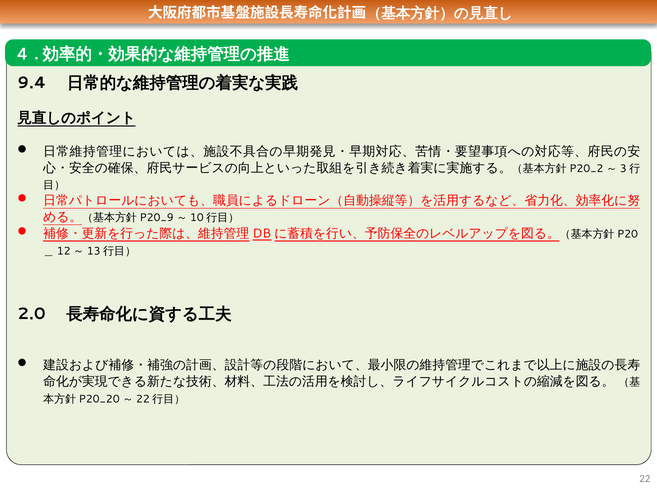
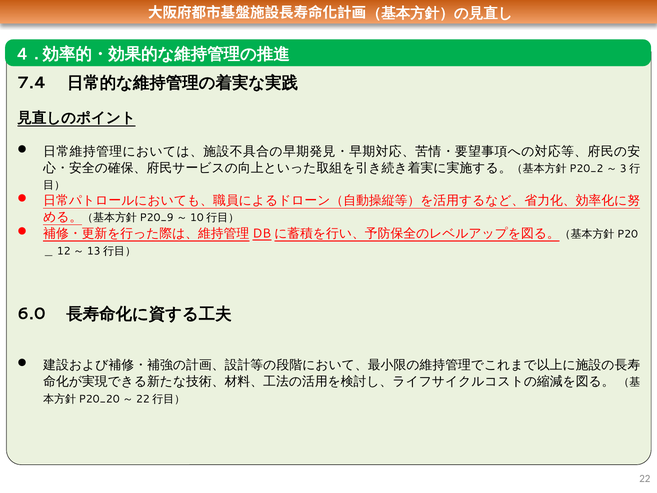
9.4: 9.4 -> 7.4
2.0: 2.0 -> 6.0
